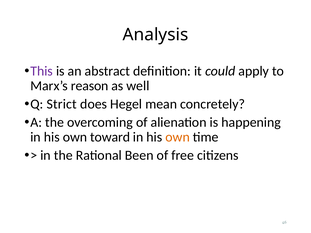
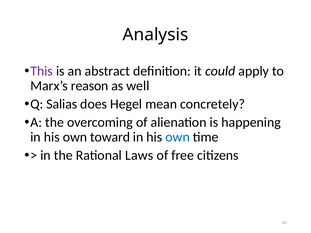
Strict: Strict -> Salias
own at (178, 137) colour: orange -> blue
Been: Been -> Laws
